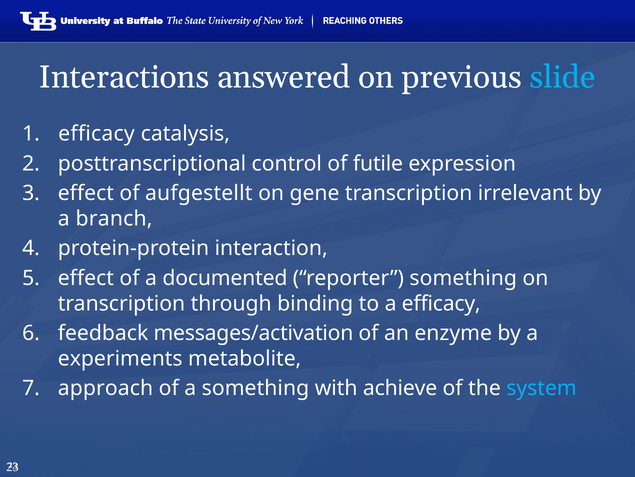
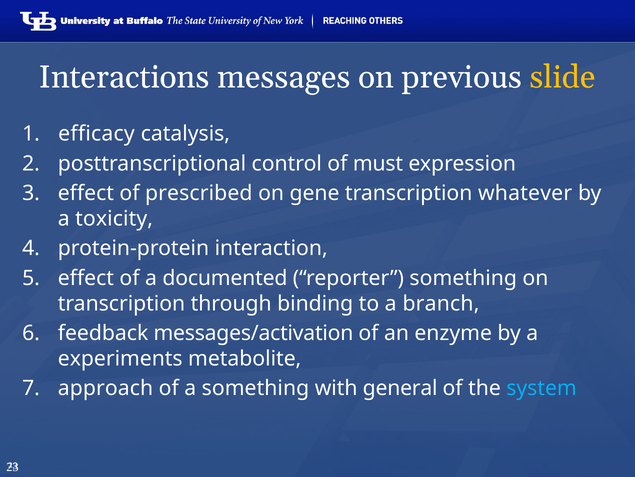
answered: answered -> messages
slide colour: light blue -> yellow
futile: futile -> must
aufgestellt: aufgestellt -> prescribed
irrelevant: irrelevant -> whatever
branch: branch -> toxicity
a efficacy: efficacy -> branch
achieve: achieve -> general
